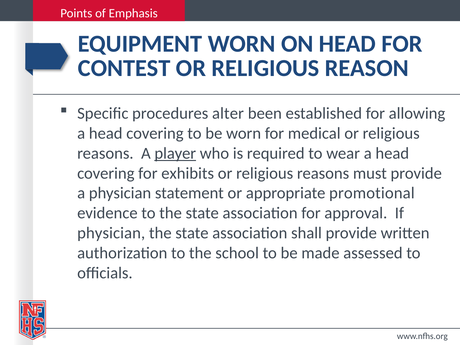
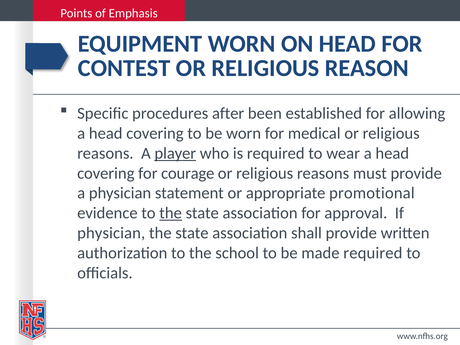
alter: alter -> after
exhibits: exhibits -> courage
the at (171, 213) underline: none -> present
made assessed: assessed -> required
